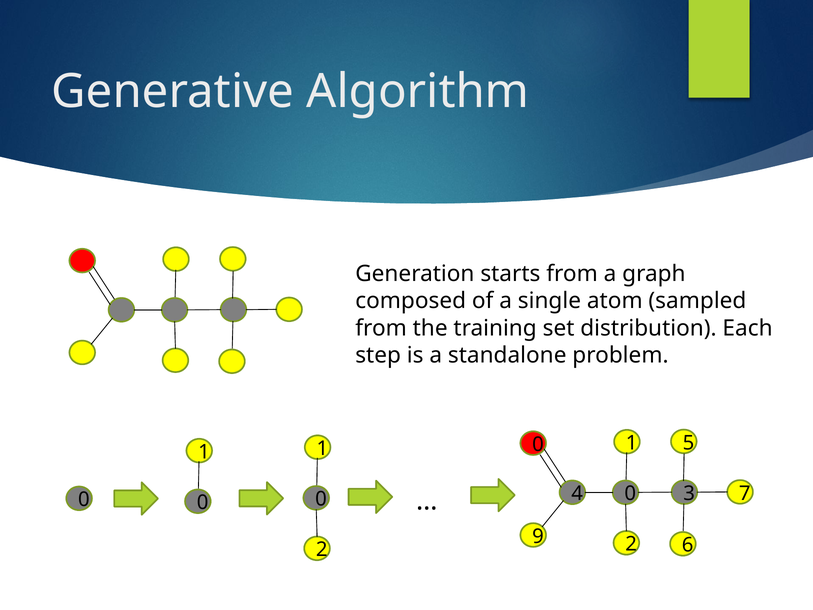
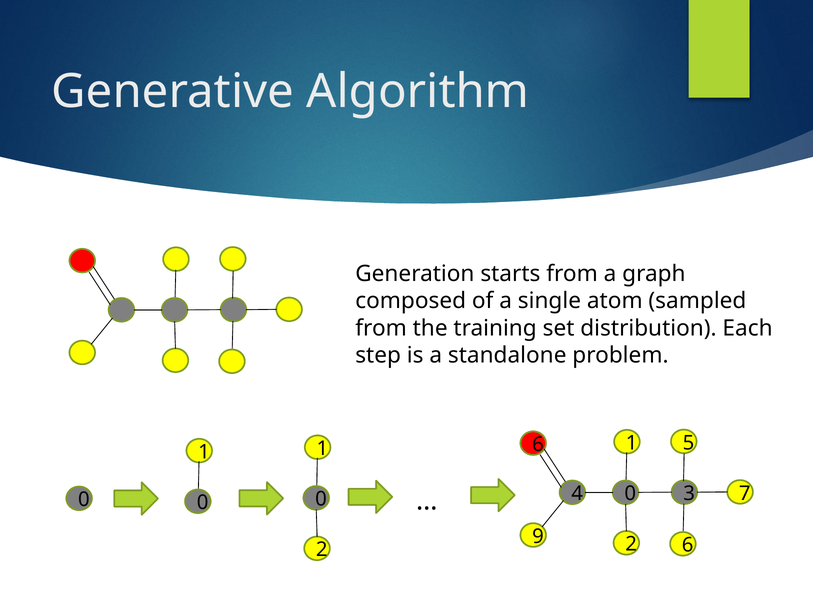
1 0: 0 -> 6
